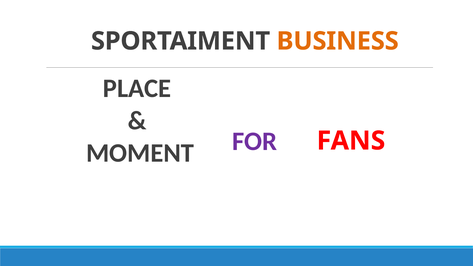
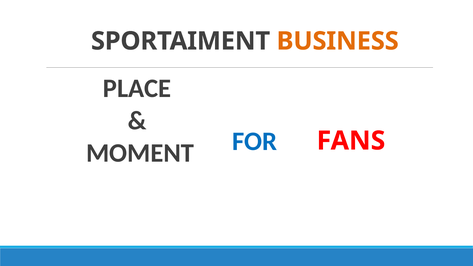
FOR colour: purple -> blue
